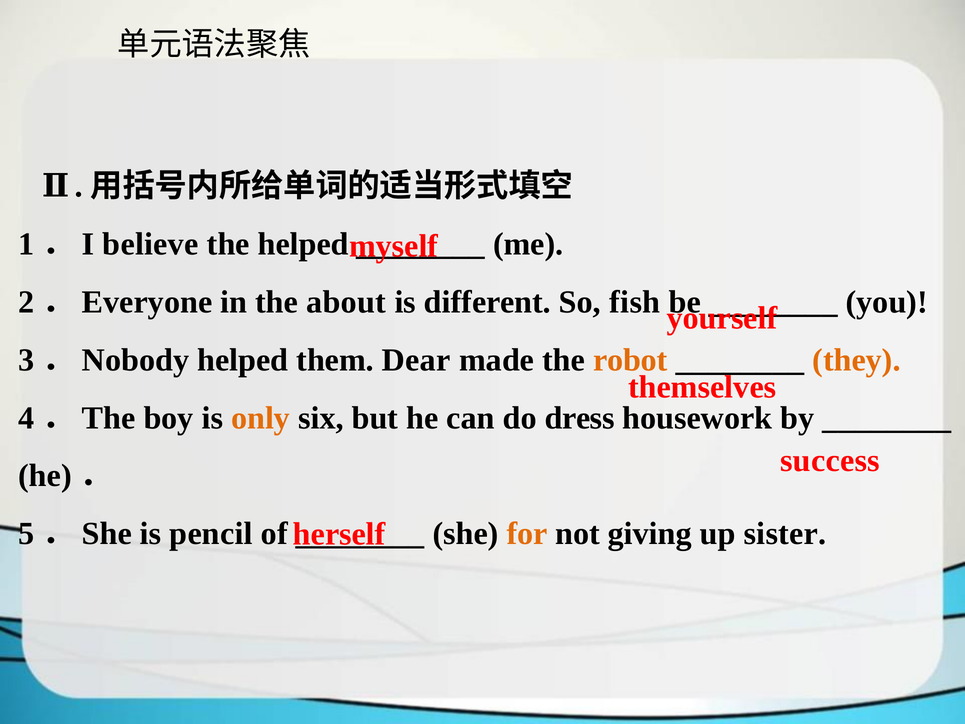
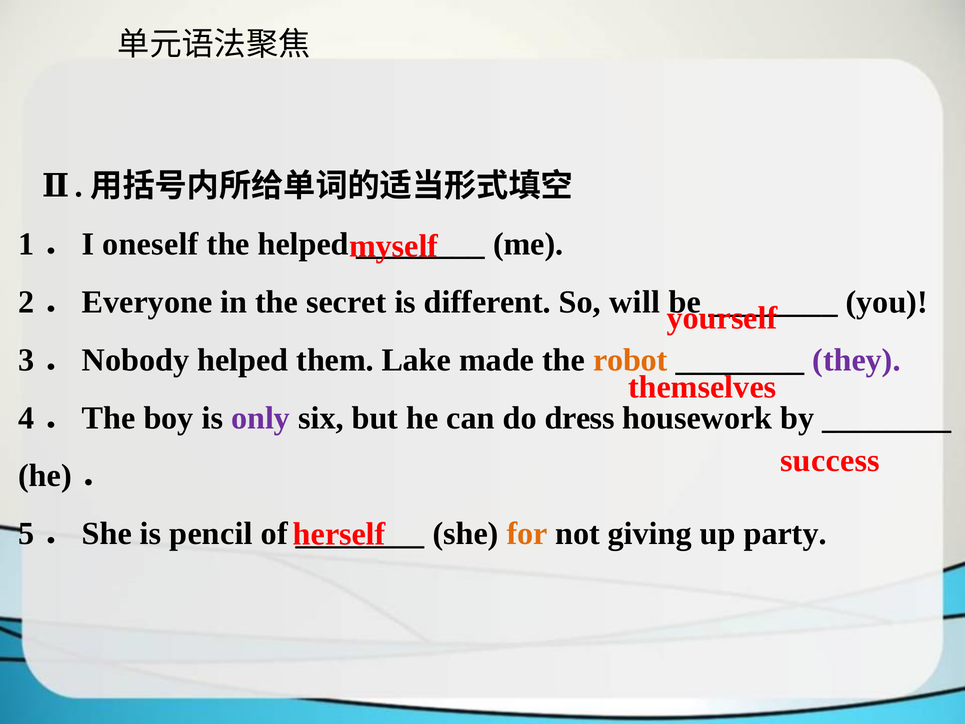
believe: believe -> oneself
about: about -> secret
fish: fish -> will
Dear: Dear -> Lake
they colour: orange -> purple
only colour: orange -> purple
sister: sister -> party
